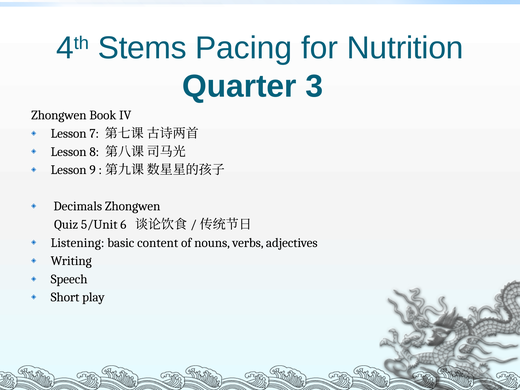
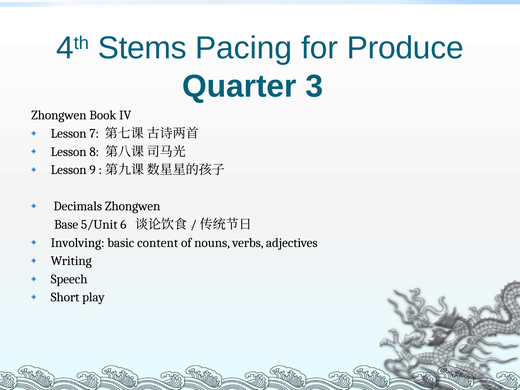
Nutrition: Nutrition -> Produce
Quiz: Quiz -> Base
Listening: Listening -> Involving
